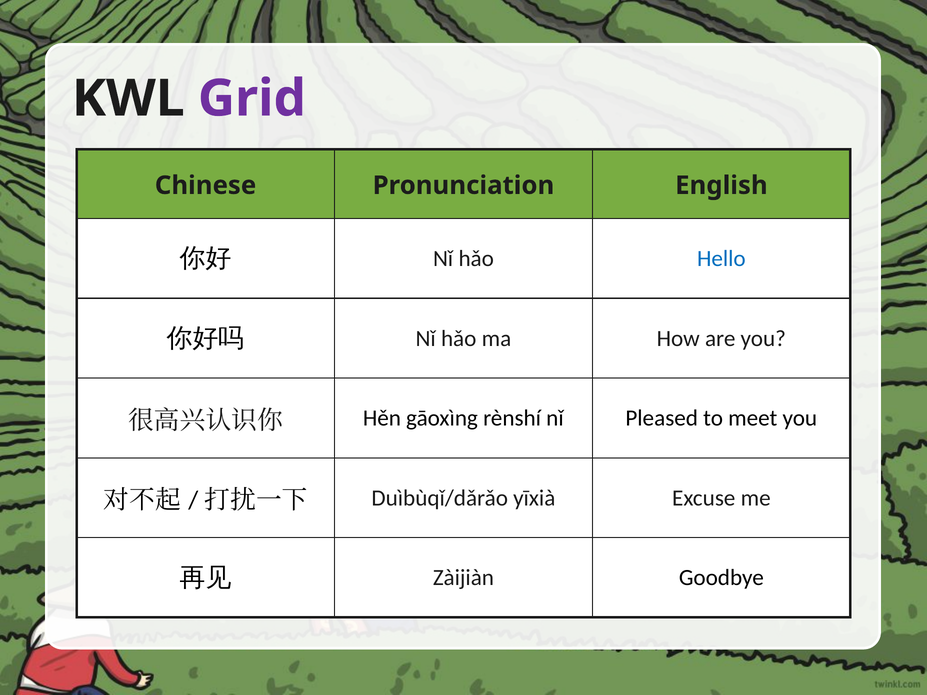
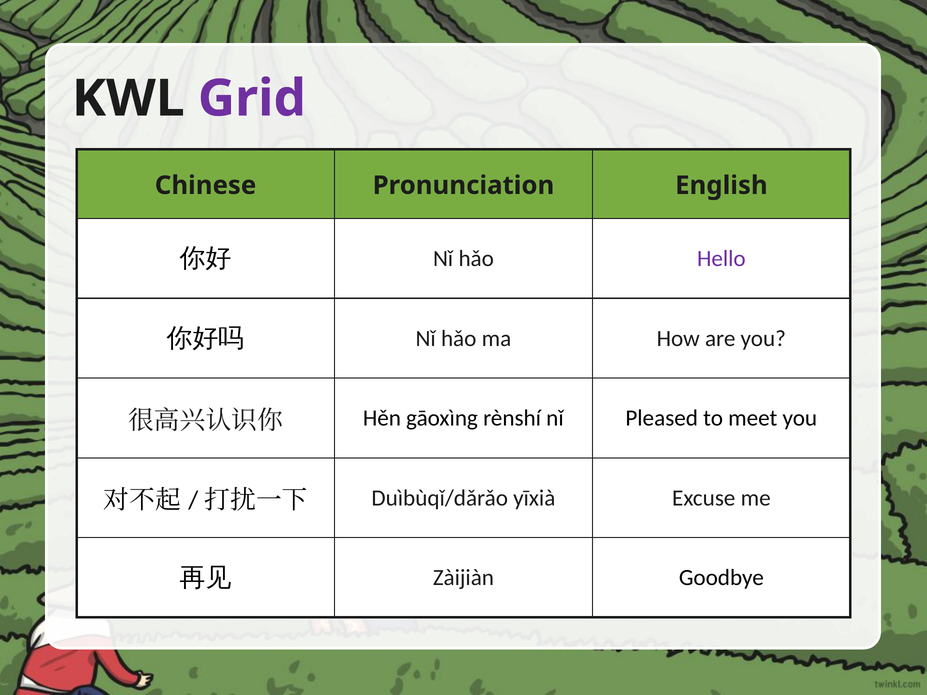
Hello colour: blue -> purple
